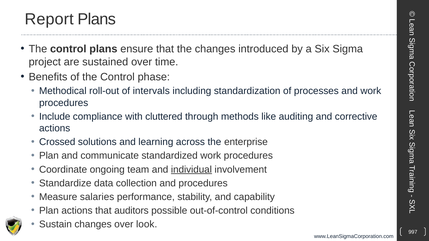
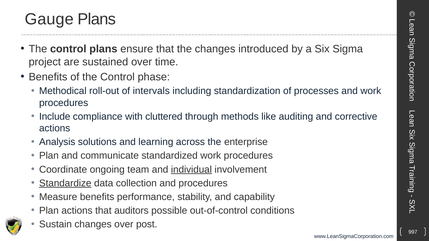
Report: Report -> Gauge
Crossed: Crossed -> Analysis
Standardize underline: none -> present
Measure salaries: salaries -> benefits
look: look -> post
